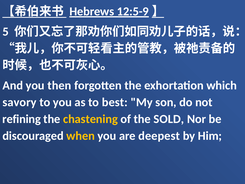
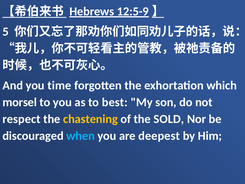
then: then -> time
savory: savory -> morsel
refining: refining -> respect
when colour: yellow -> light blue
